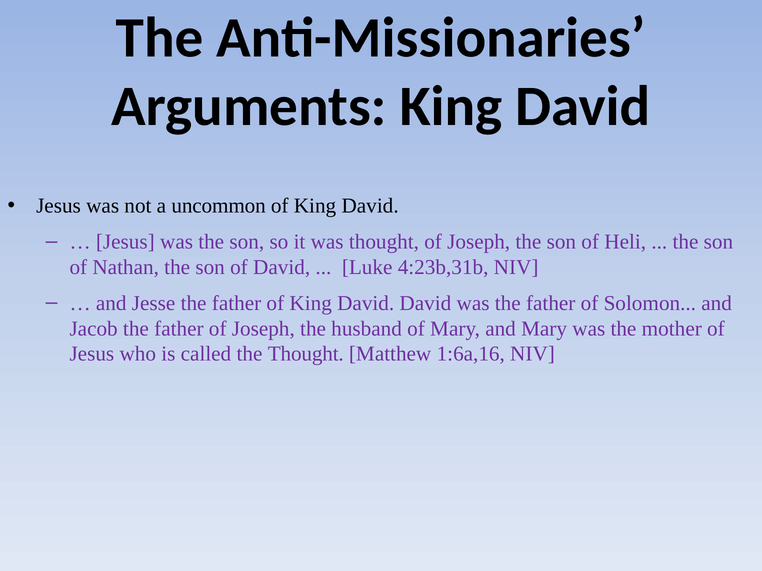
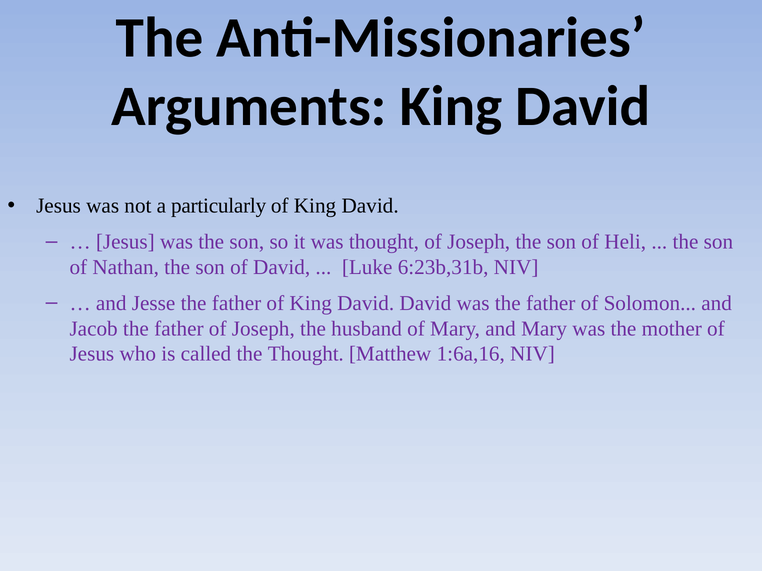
uncommon: uncommon -> particularly
4:23b,31b: 4:23b,31b -> 6:23b,31b
